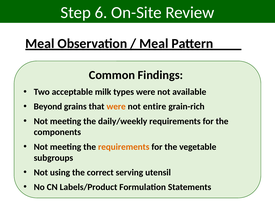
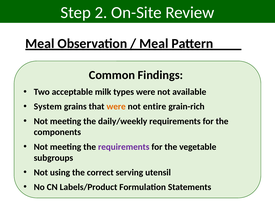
6: 6 -> 2
Beyond: Beyond -> System
requirements at (124, 147) colour: orange -> purple
